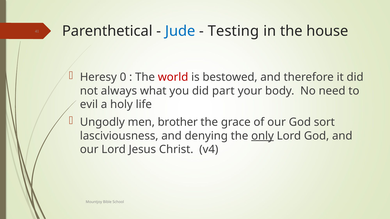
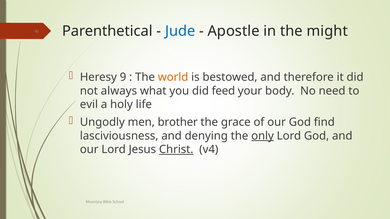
Testing: Testing -> Apostle
house: house -> might
0: 0 -> 9
world colour: red -> orange
part: part -> feed
sort: sort -> find
Christ underline: none -> present
